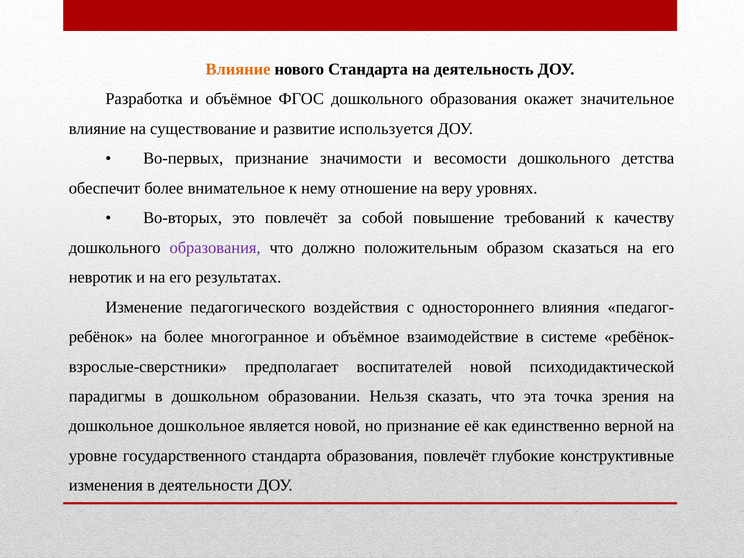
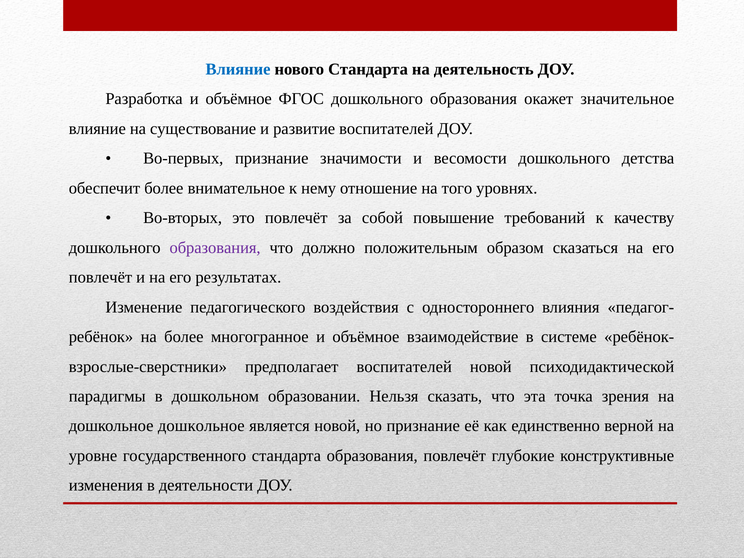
Влияние at (238, 69) colour: orange -> blue
развитие используется: используется -> воспитателей
веру: веру -> того
невротик at (101, 277): невротик -> повлечёт
